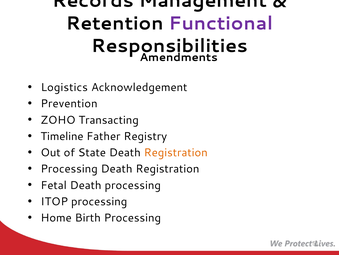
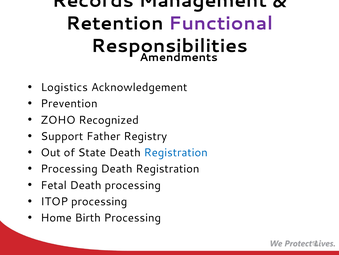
Transacting: Transacting -> Recognized
Timeline: Timeline -> Support
Registration at (176, 152) colour: orange -> blue
